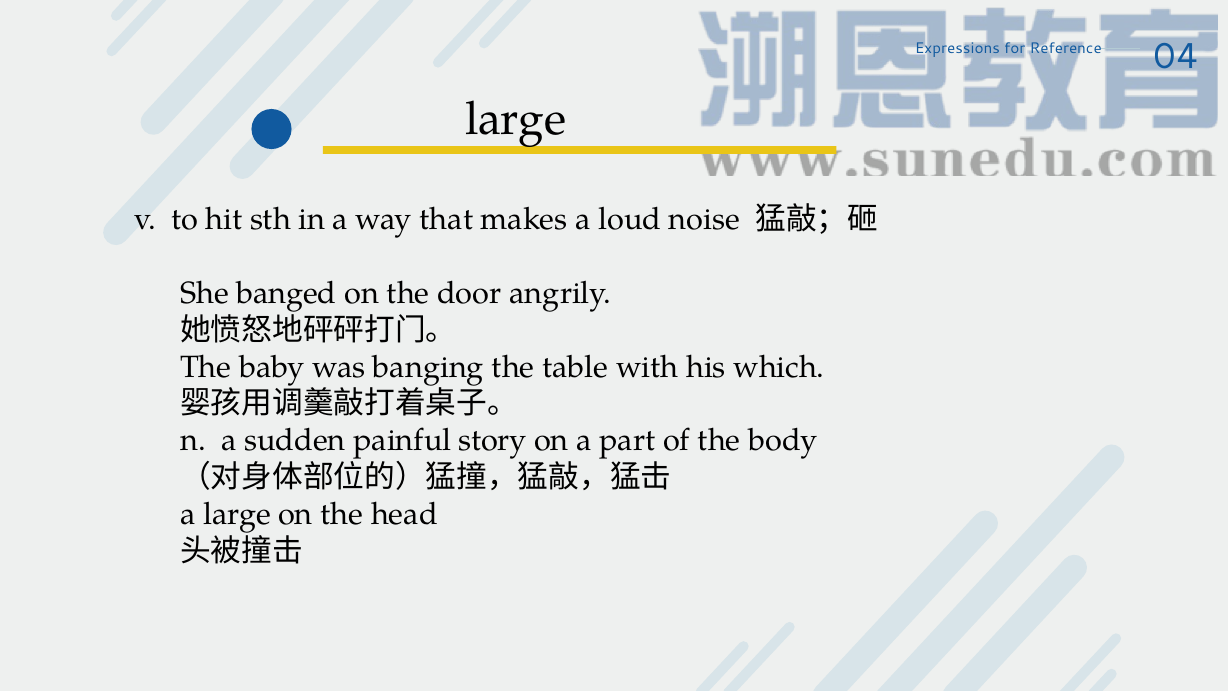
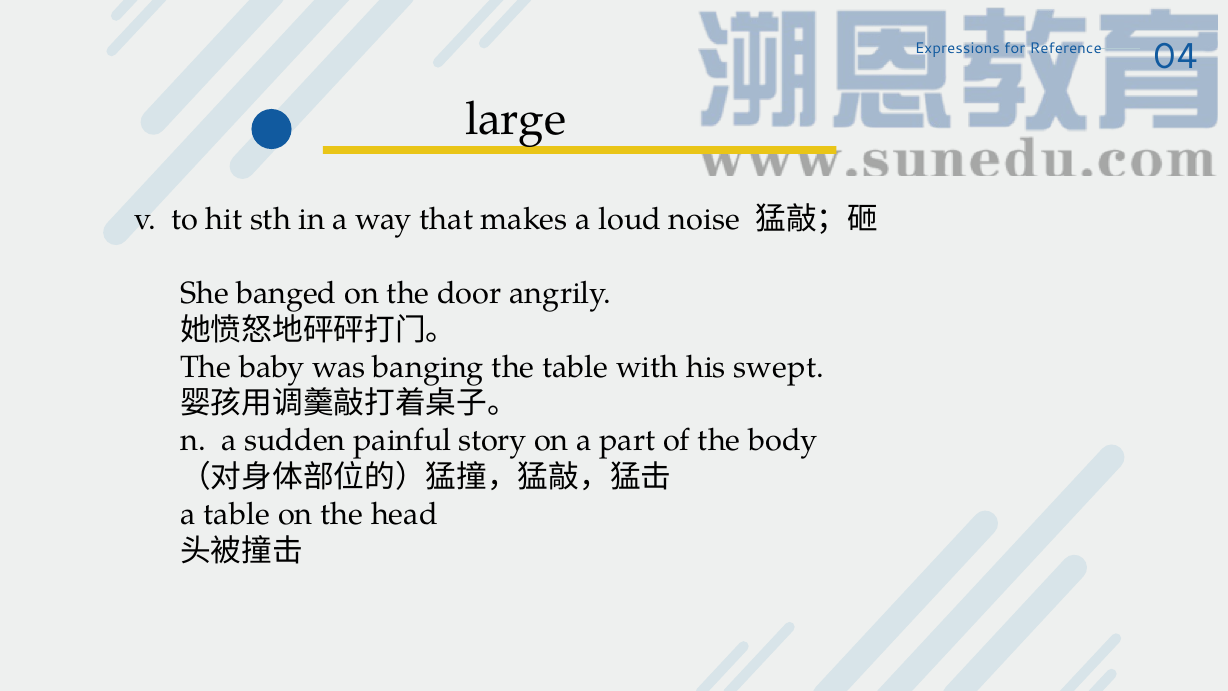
which: which -> swept
a large: large -> table
